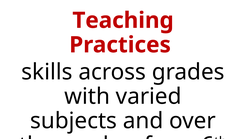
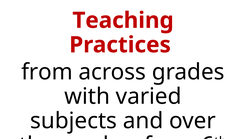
skills at (47, 72): skills -> from
